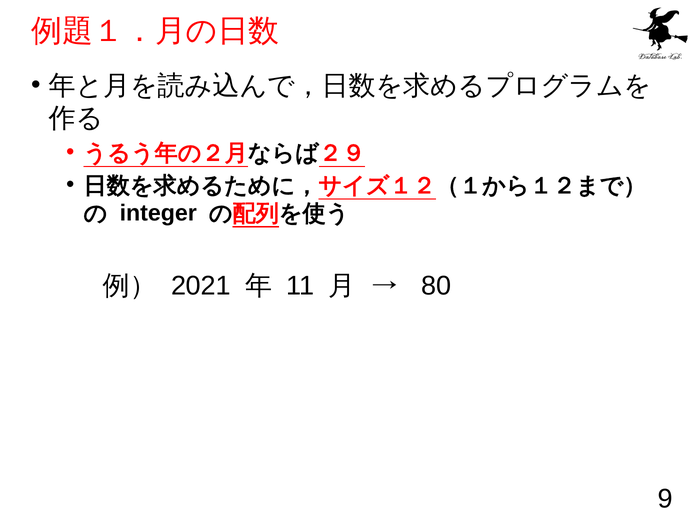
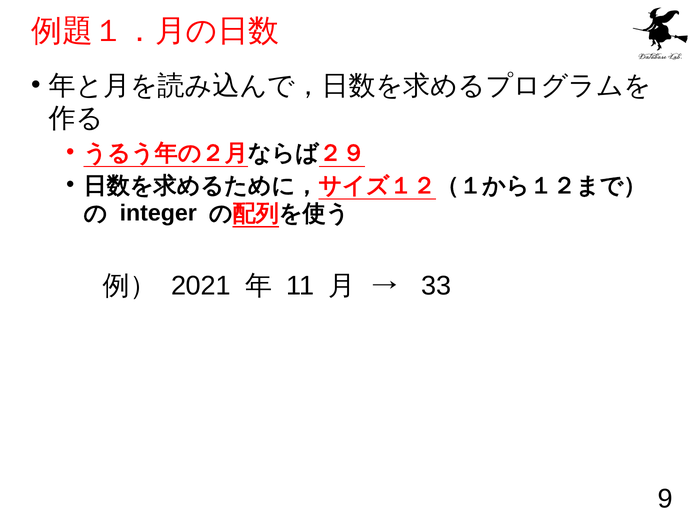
80: 80 -> 33
